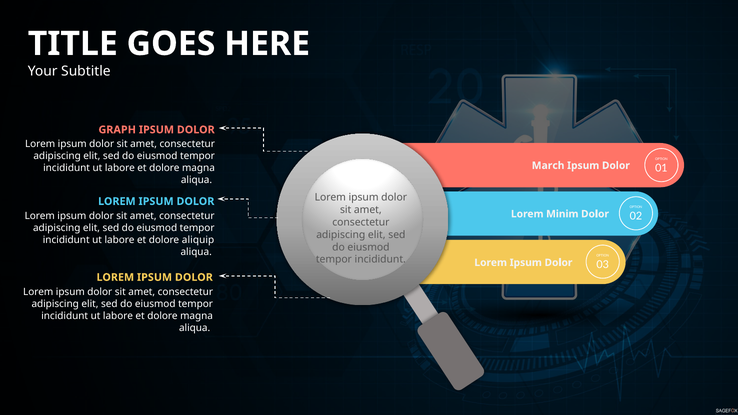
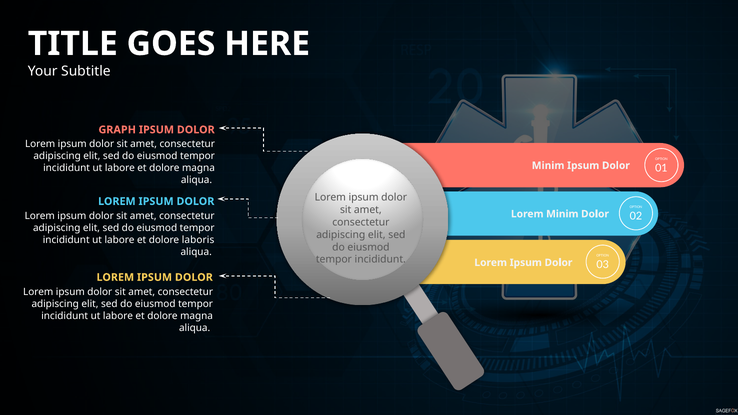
March at (548, 166): March -> Minim
aliquip: aliquip -> laboris
